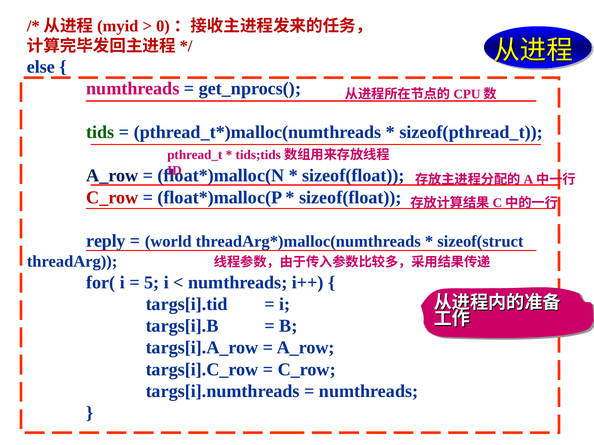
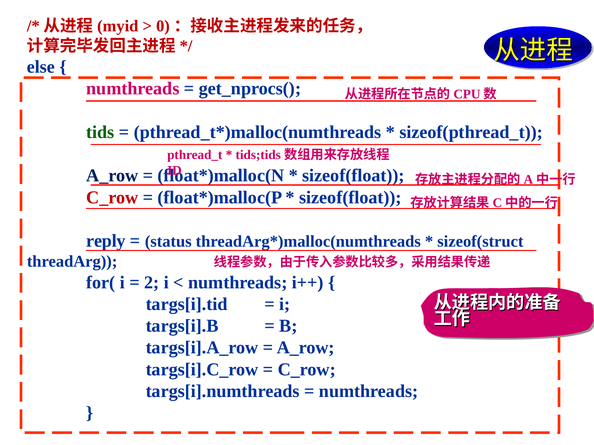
world: world -> status
5: 5 -> 2
